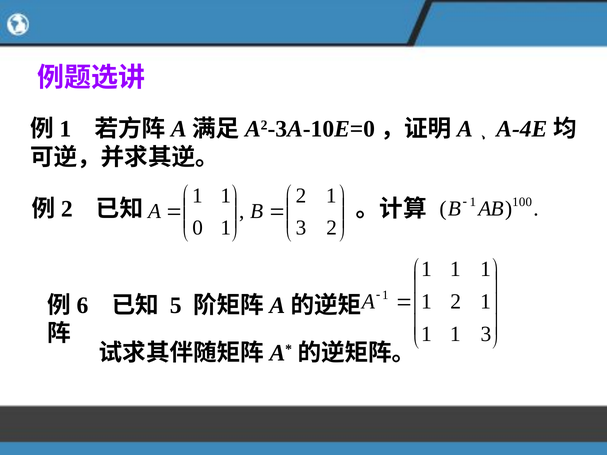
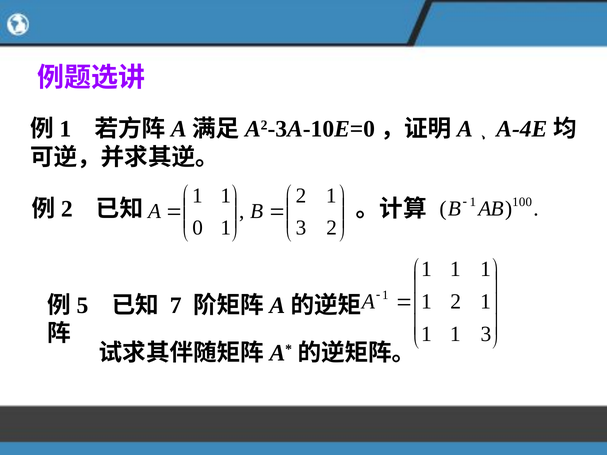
6: 6 -> 5
5: 5 -> 7
